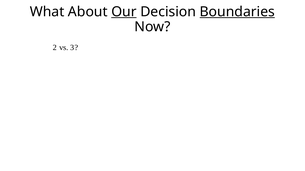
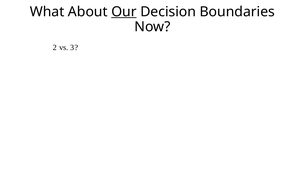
Boundaries underline: present -> none
